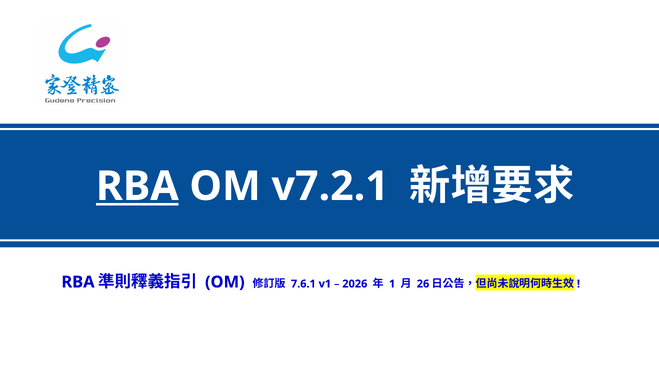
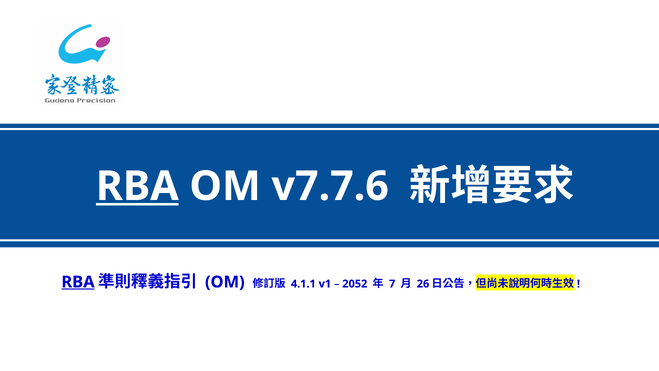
v7.2.1: v7.2.1 -> v7.7.6
RBA at (78, 282) underline: none -> present
7.6.1: 7.6.1 -> 4.1.1
2026: 2026 -> 2052
1: 1 -> 7
